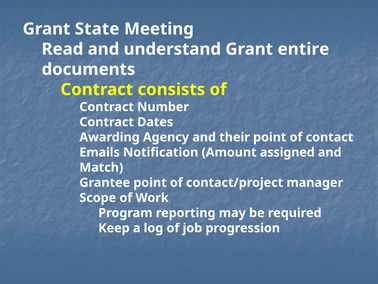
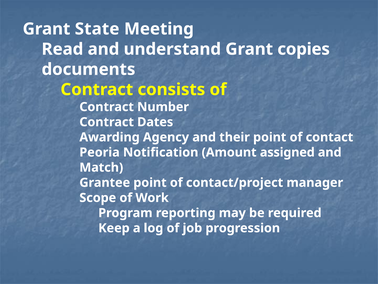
entire: entire -> copies
Emails: Emails -> Peoria
